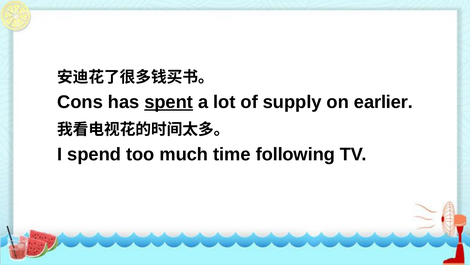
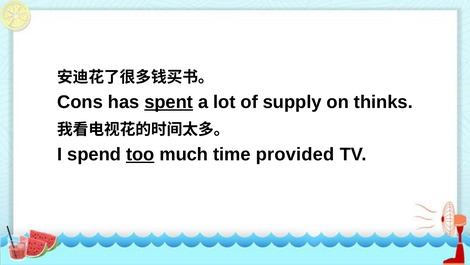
earlier: earlier -> thinks
too underline: none -> present
following: following -> provided
